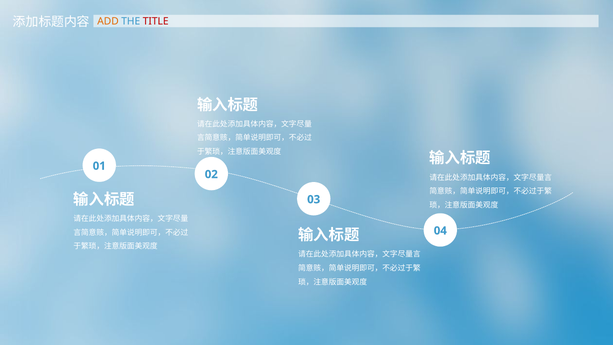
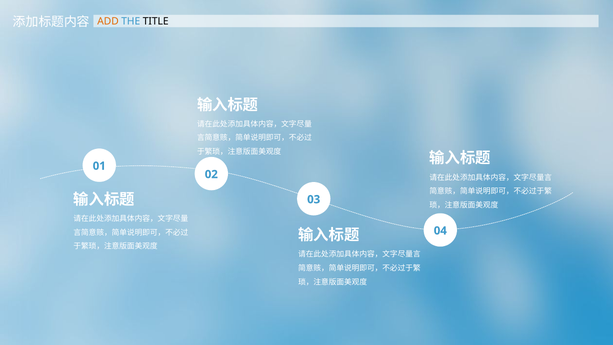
TITLE colour: red -> black
